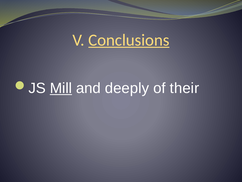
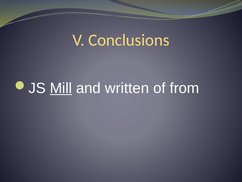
Conclusions underline: present -> none
deeply: deeply -> written
their: their -> from
